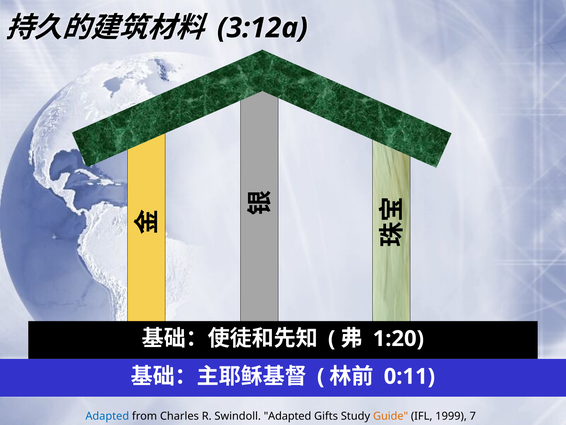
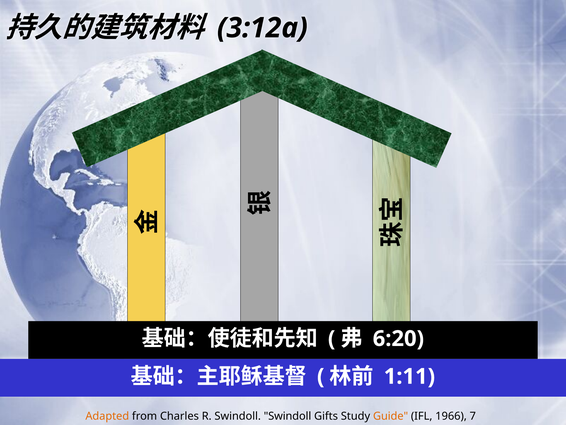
1:20: 1:20 -> 6:20
0:11: 0:11 -> 1:11
Adapted at (107, 416) colour: blue -> orange
Swindoll Adapted: Adapted -> Swindoll
1999: 1999 -> 1966
